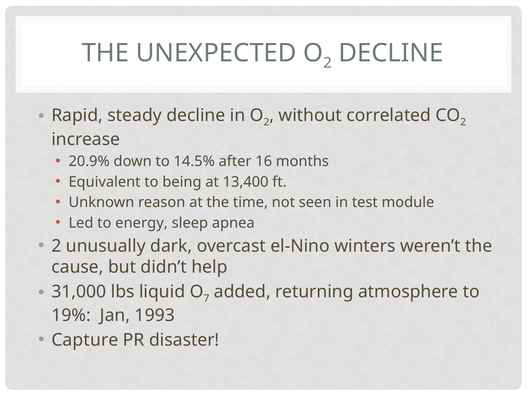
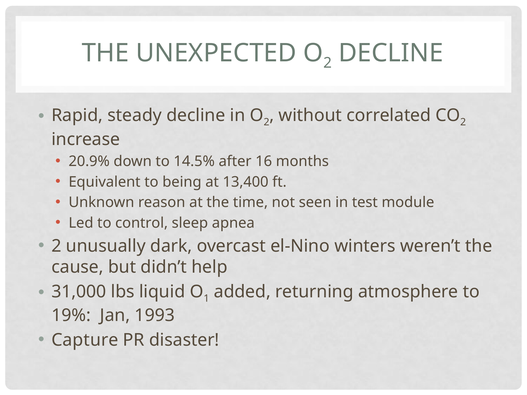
energy: energy -> control
7: 7 -> 1
